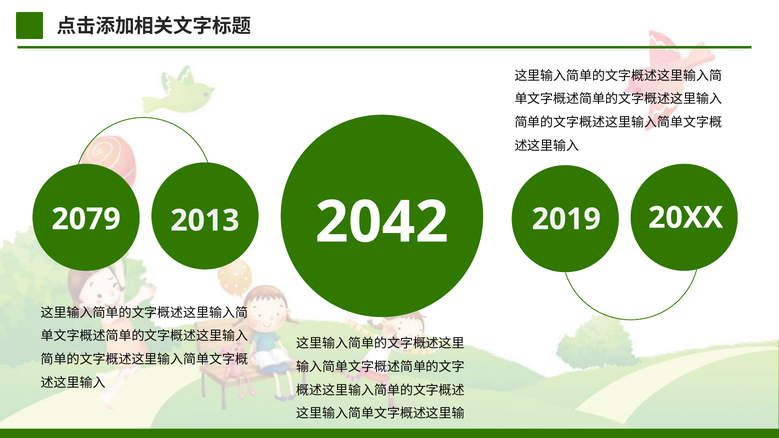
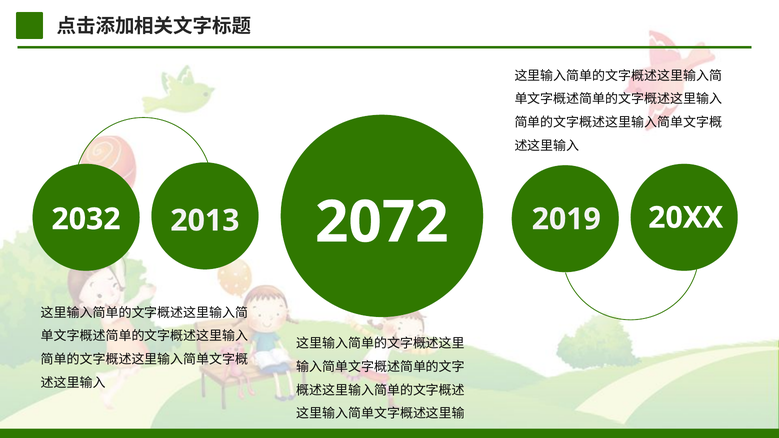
2079: 2079 -> 2032
2042: 2042 -> 2072
